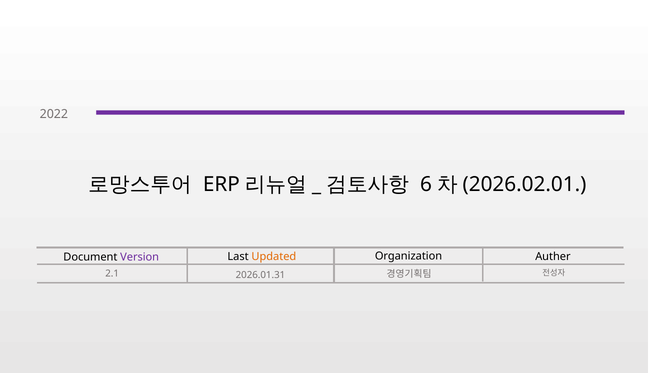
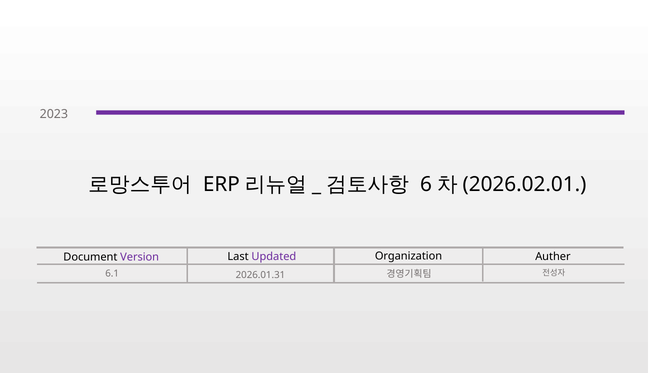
2022: 2022 -> 2023
Updated colour: orange -> purple
2.1: 2.1 -> 6.1
